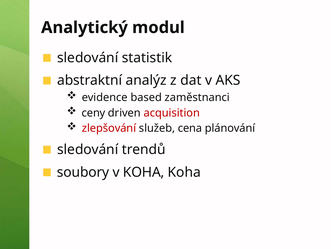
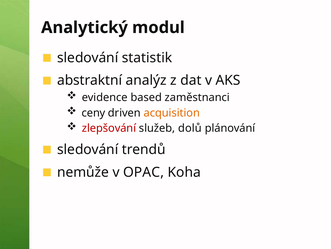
acquisition colour: red -> orange
cena: cena -> dolů
soubory: soubory -> nemůže
v KOHA: KOHA -> OPAC
